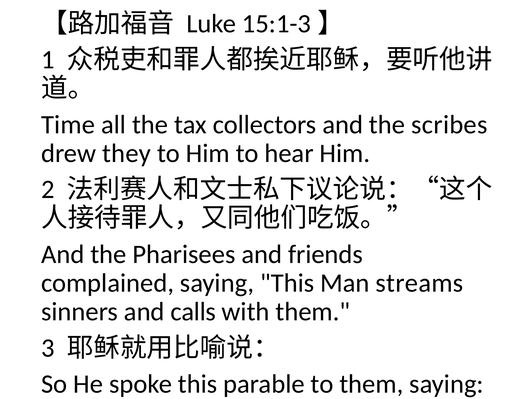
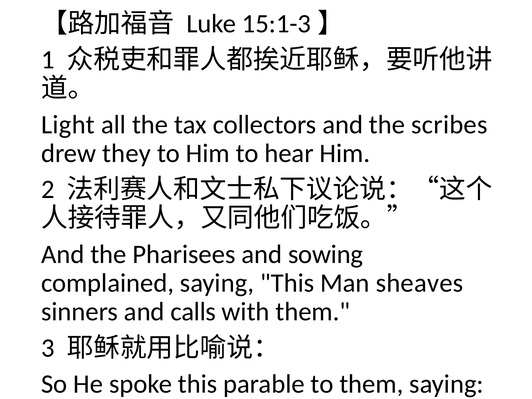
Time: Time -> Light
friends: friends -> sowing
streams: streams -> sheaves
